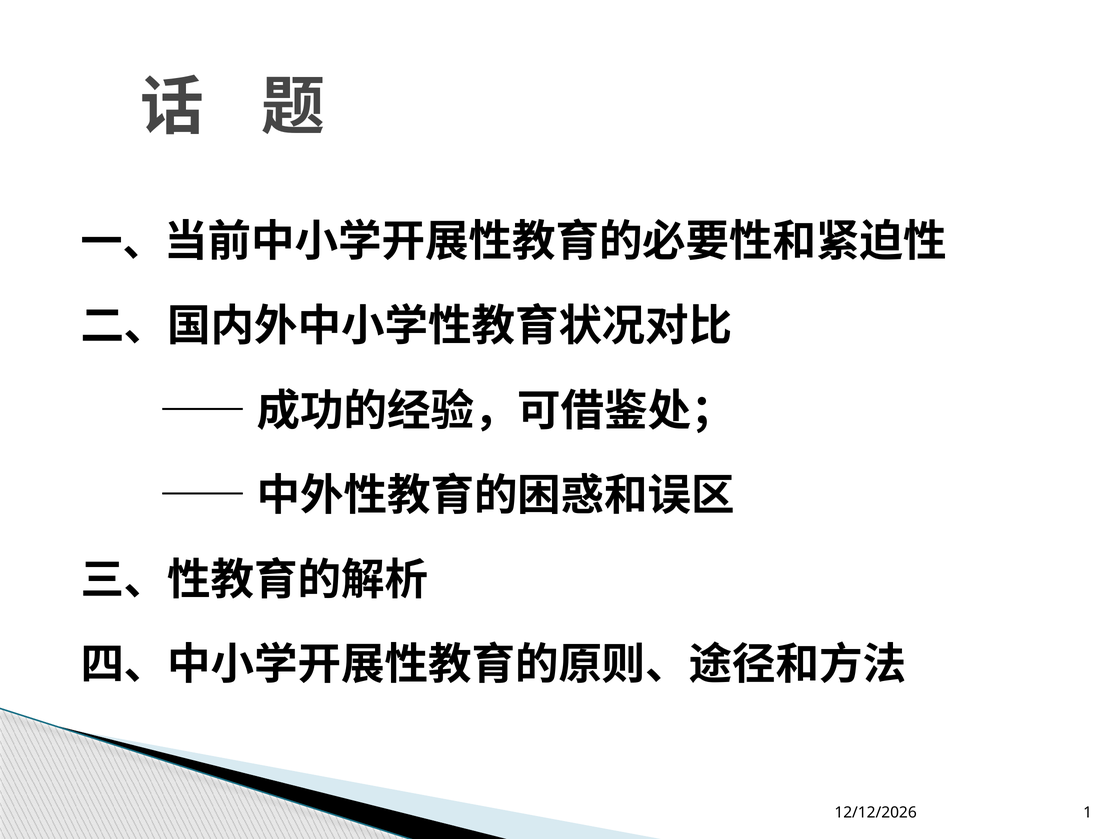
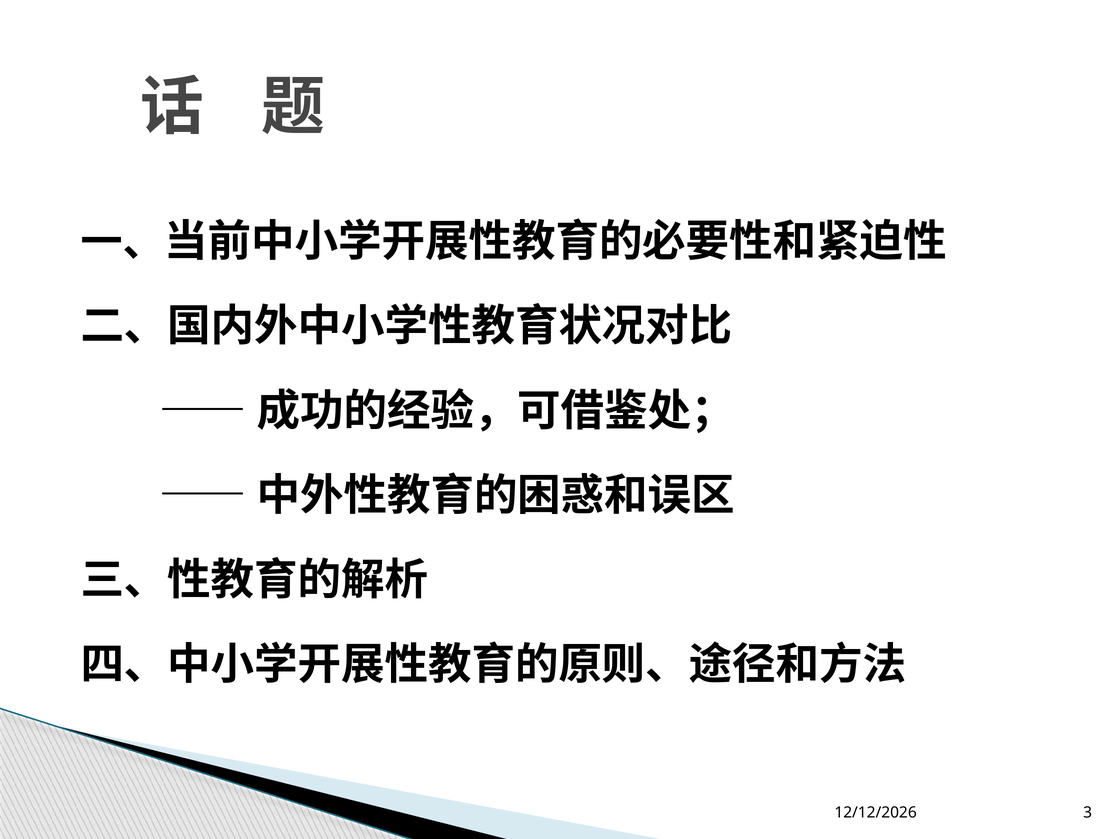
1: 1 -> 3
